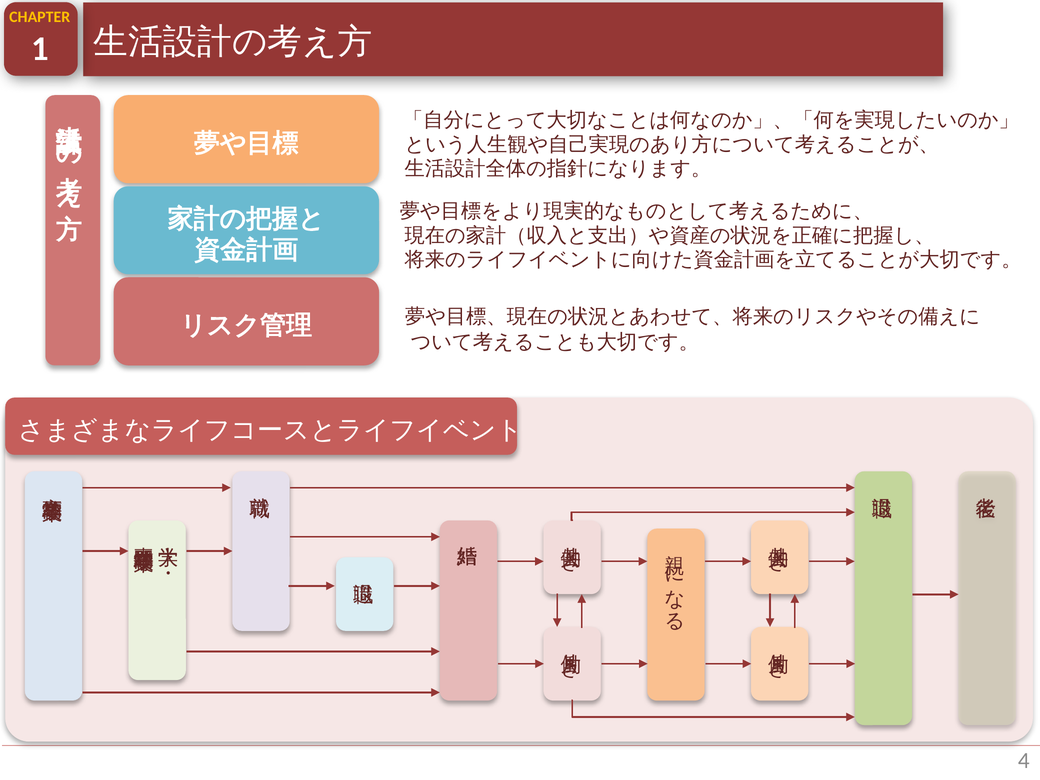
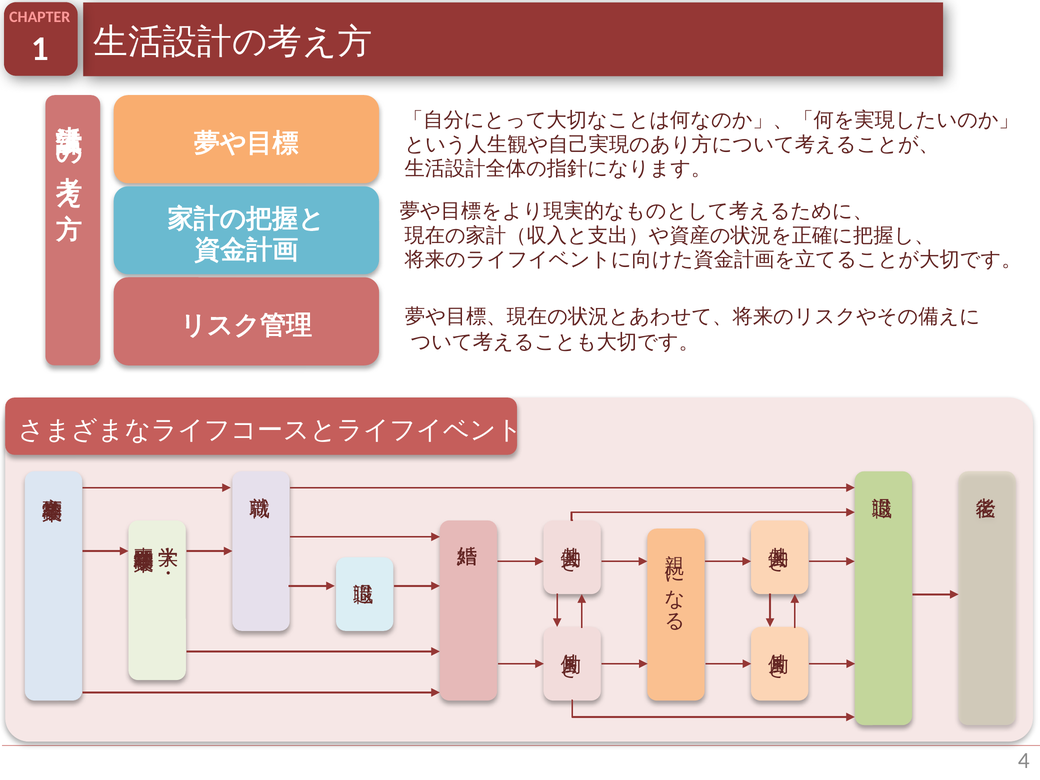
CHAPTER colour: yellow -> pink
